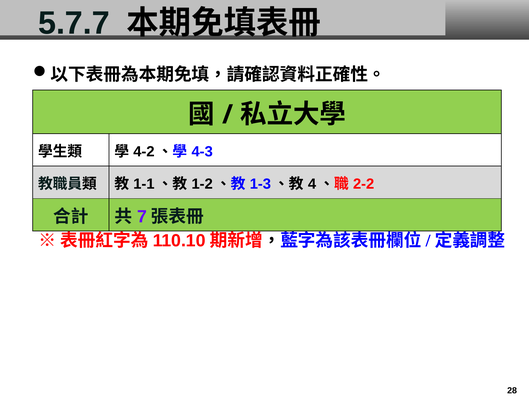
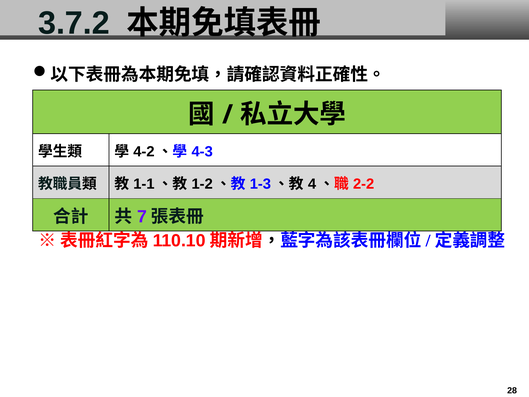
5.7.7: 5.7.7 -> 3.7.2
